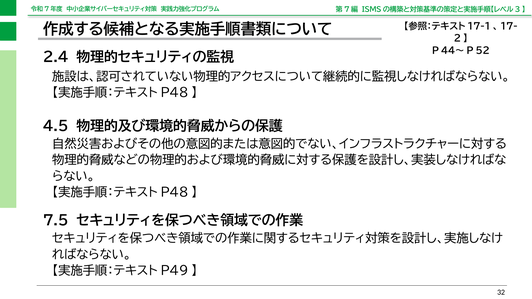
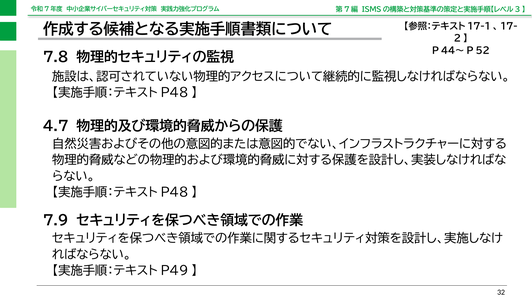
2.4: 2.4 -> 7.8
4.5: 4.5 -> 4.7
7.5: 7.5 -> 7.9
